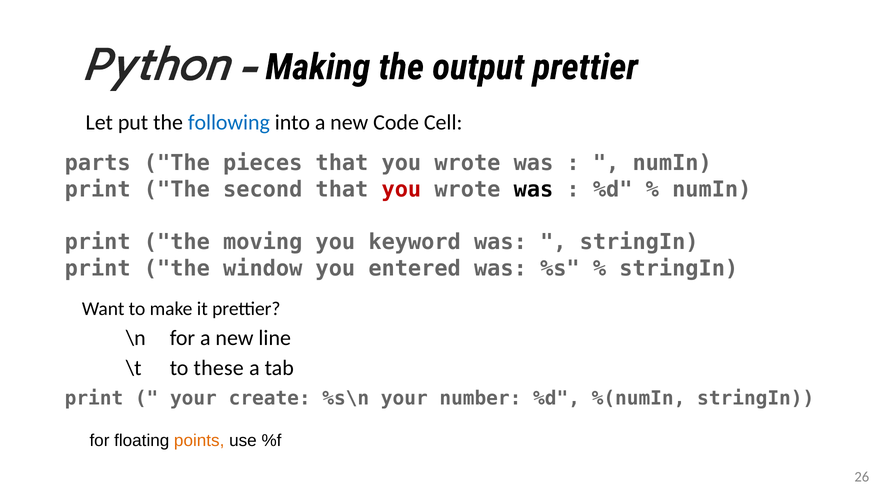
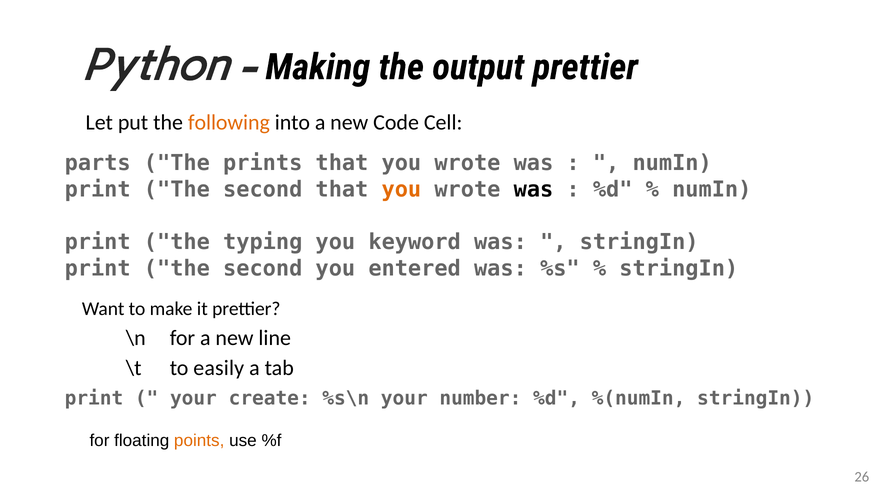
following colour: blue -> orange
pieces: pieces -> prints
you at (401, 189) colour: red -> orange
moving: moving -> typing
window at (263, 268): window -> second
these: these -> easily
